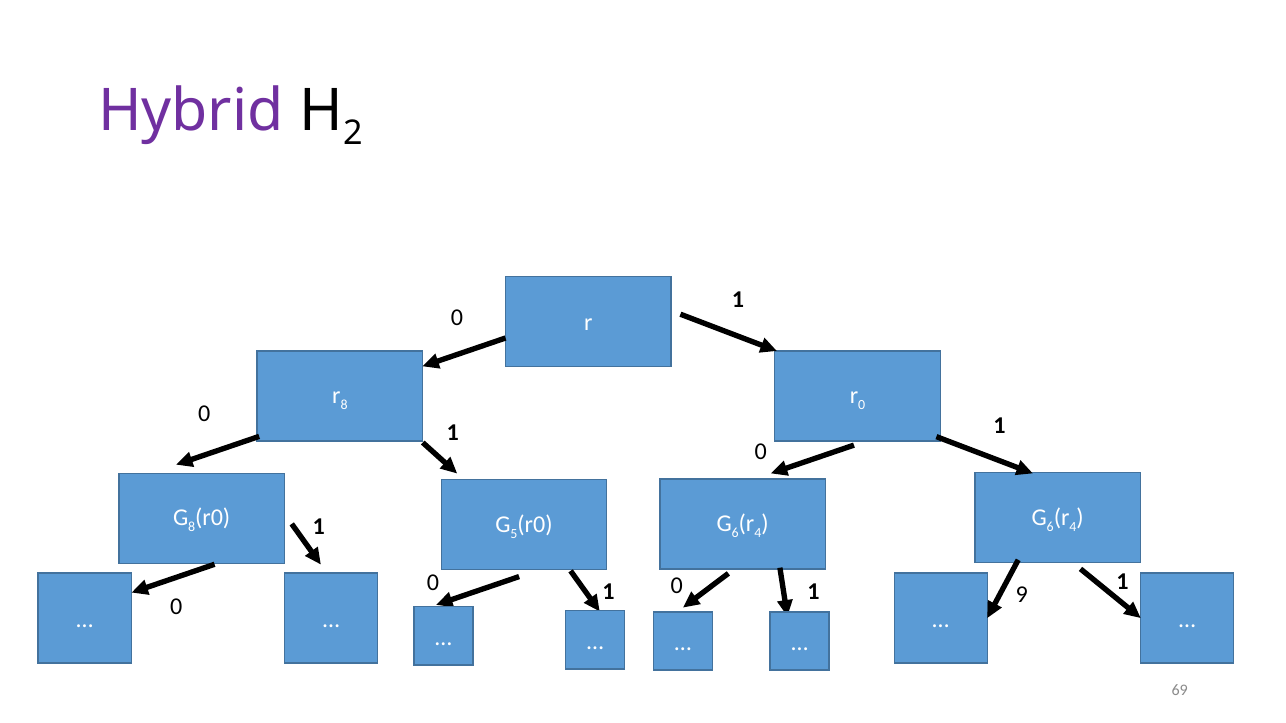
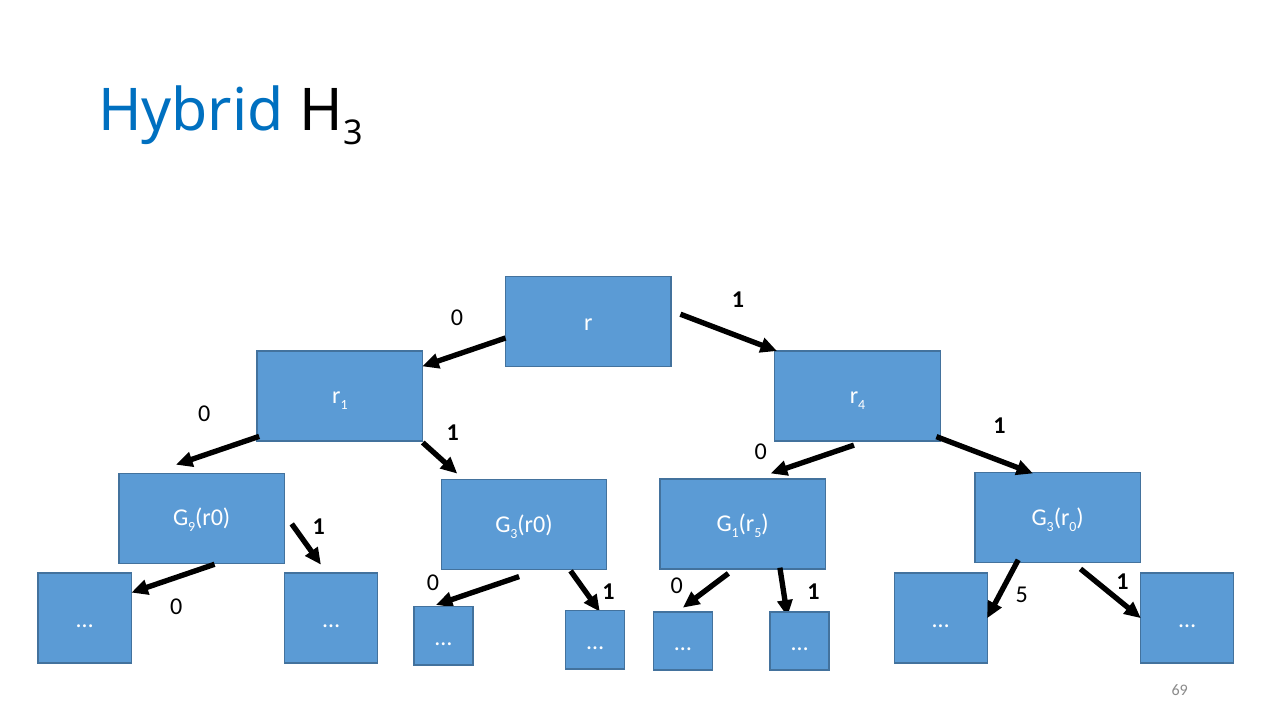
Hybrid colour: purple -> blue
2 at (353, 134): 2 -> 3
r 8: 8 -> 1
r 0: 0 -> 4
8 at (192, 528): 8 -> 9
5 at (514, 534): 5 -> 3
6 at (735, 533): 6 -> 1
4 at (758, 533): 4 -> 5
6 at (1050, 527): 6 -> 3
4 at (1073, 527): 4 -> 0
0 9: 9 -> 5
